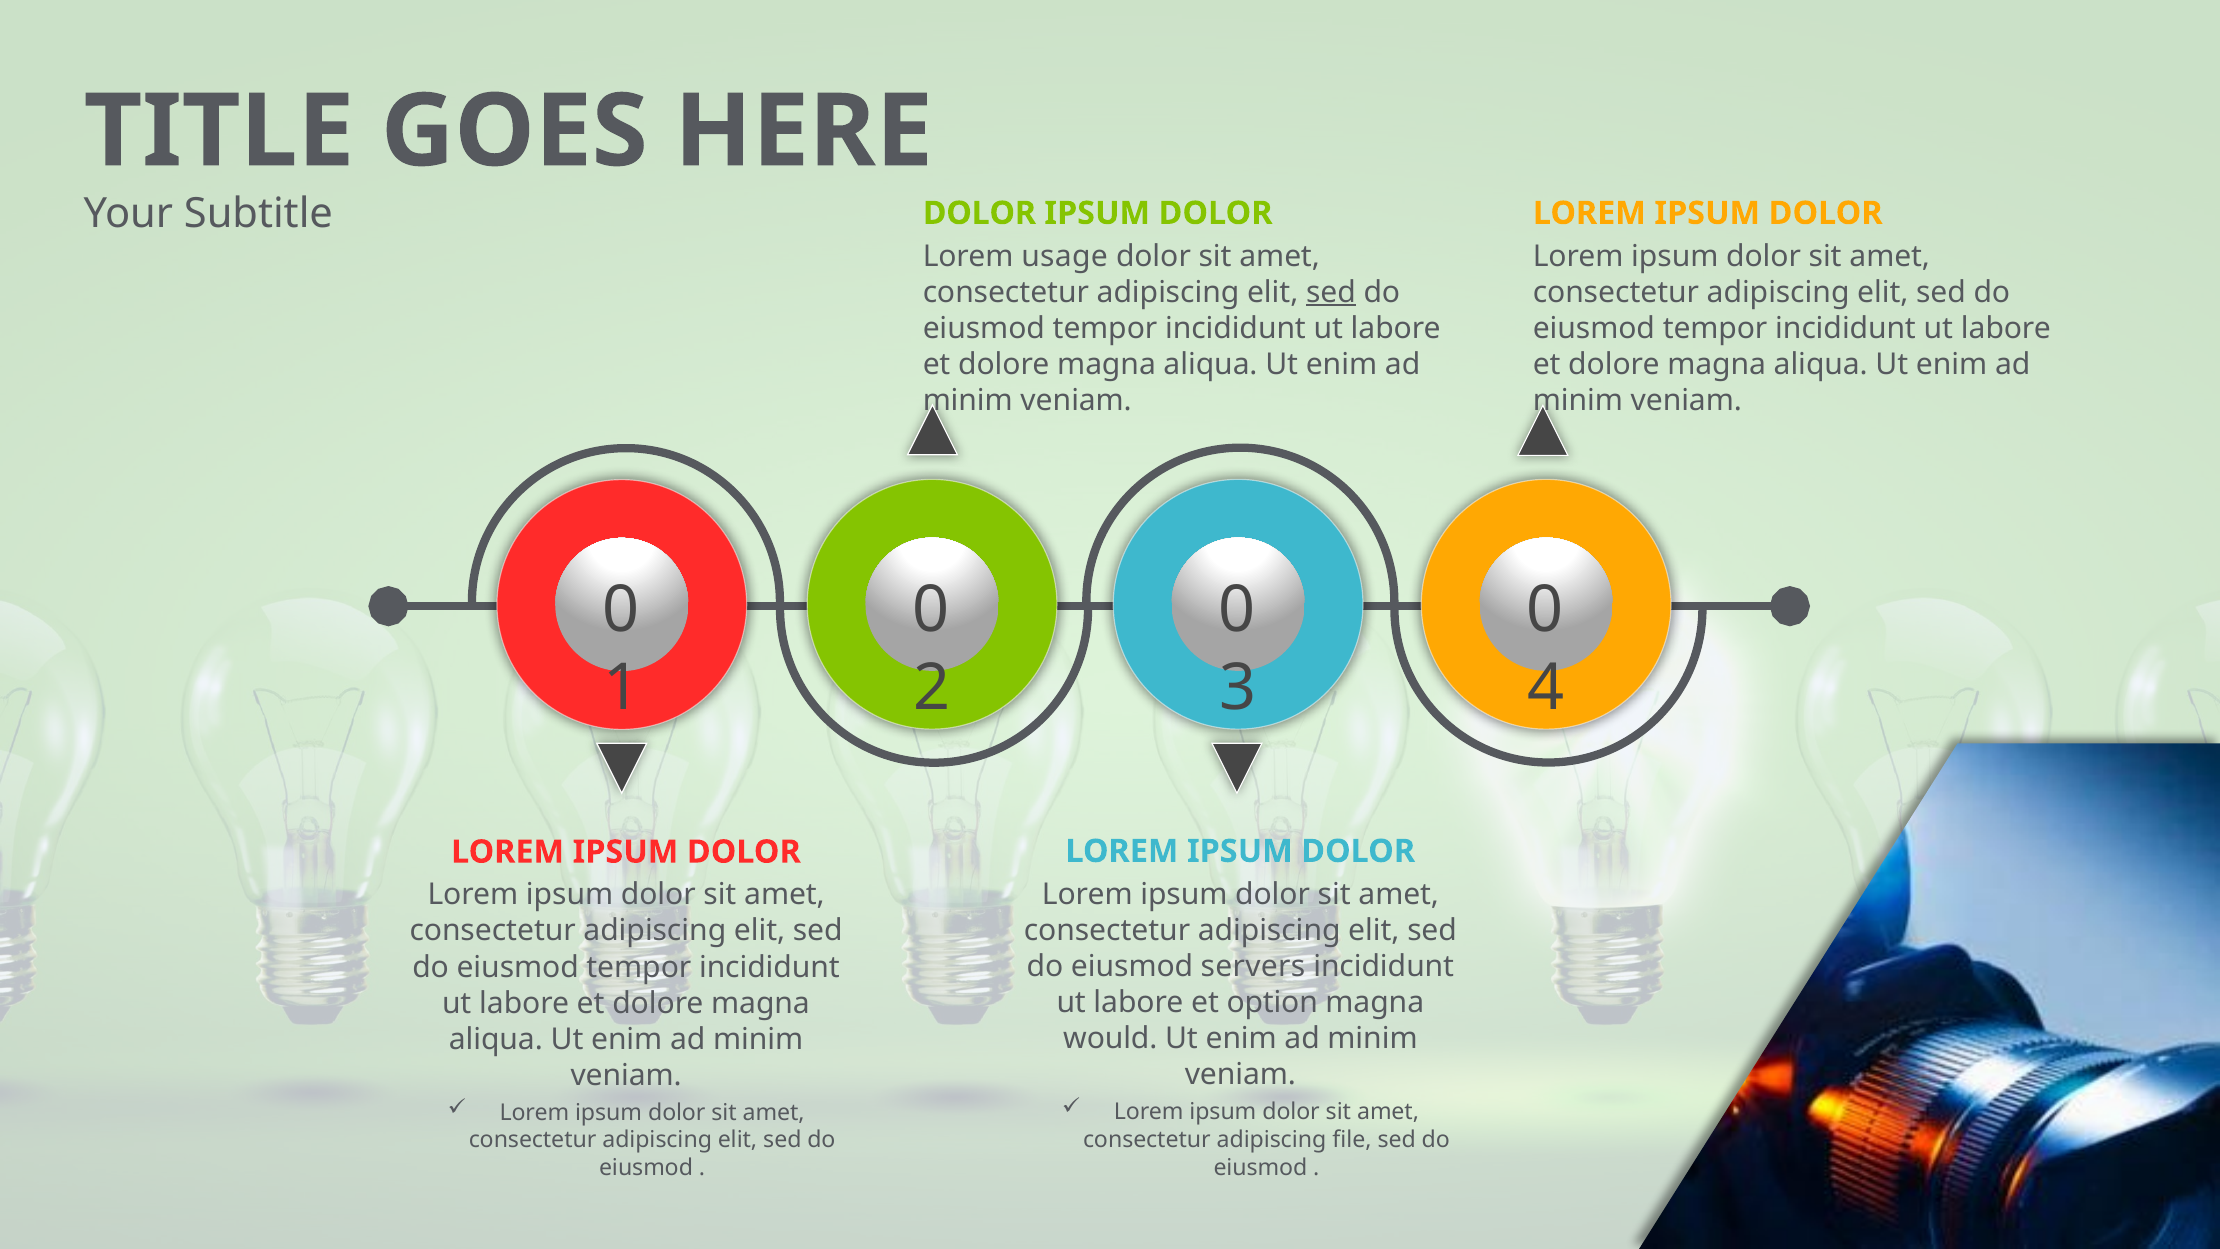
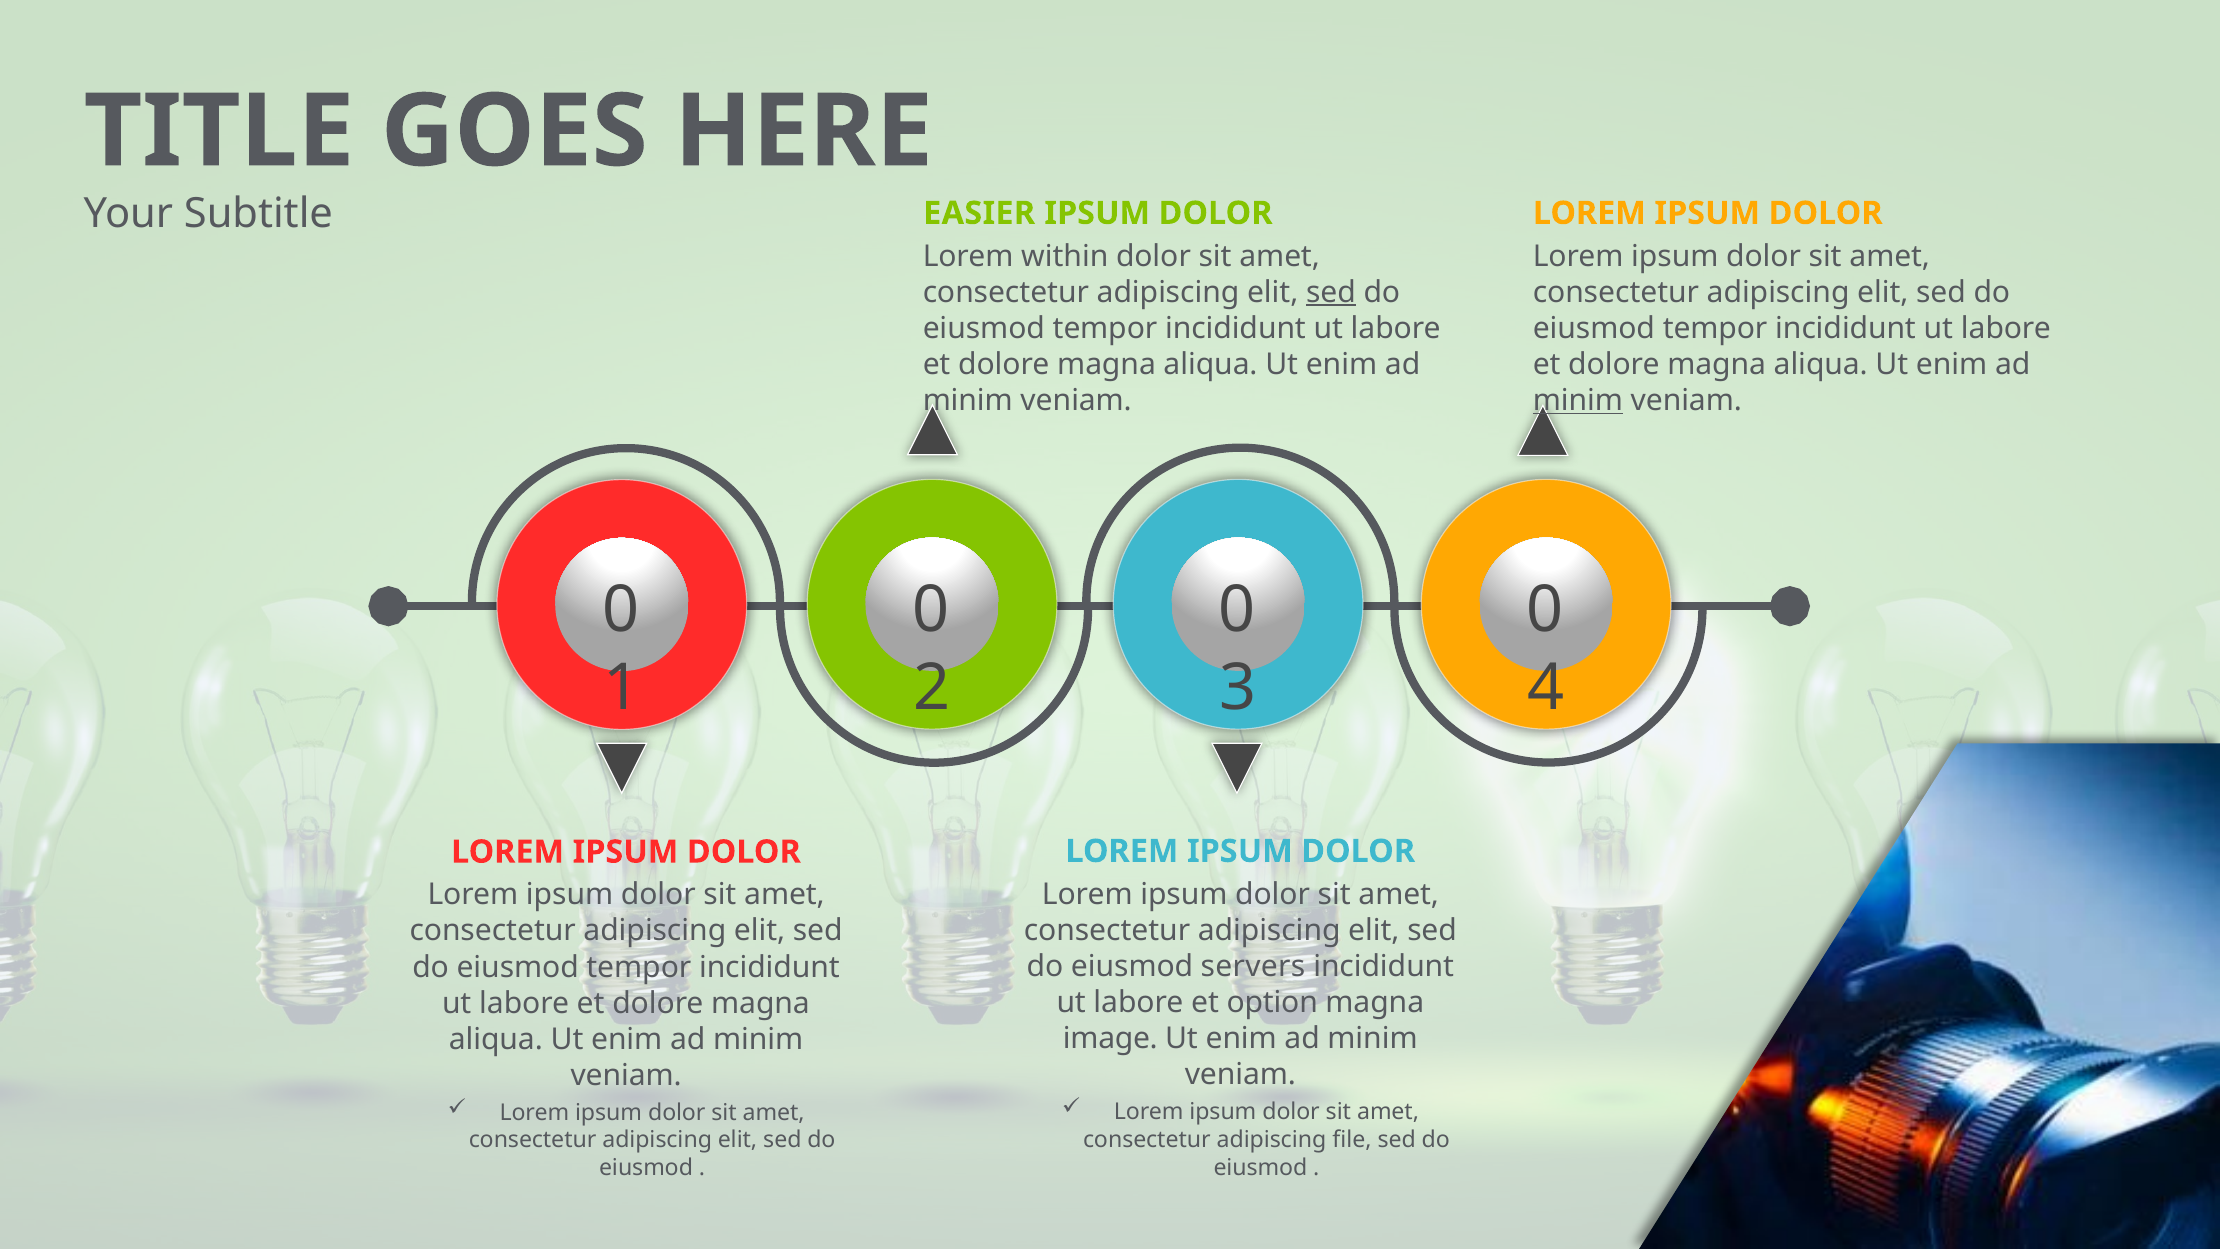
DOLOR at (979, 213): DOLOR -> EASIER
usage: usage -> within
minim at (1578, 401) underline: none -> present
would: would -> image
